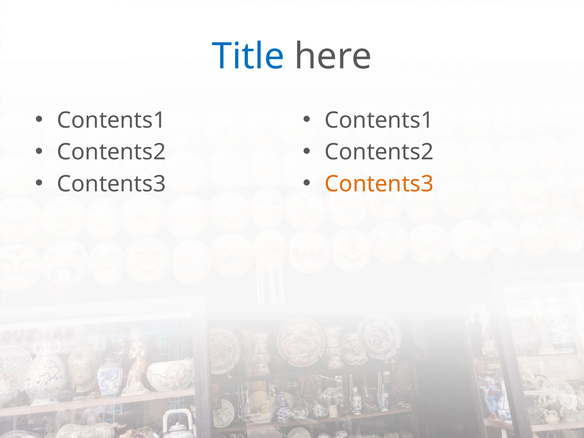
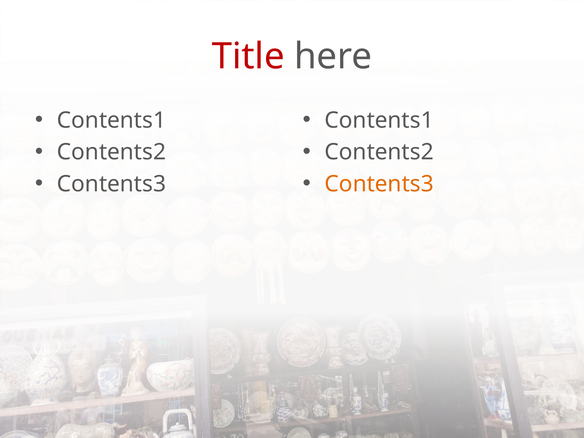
Title colour: blue -> red
